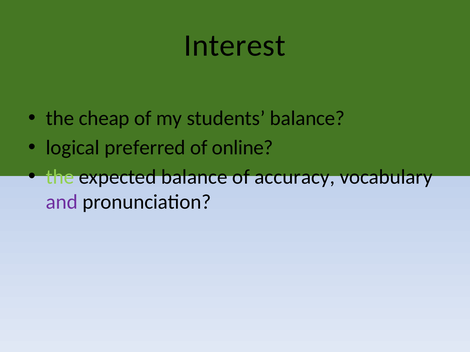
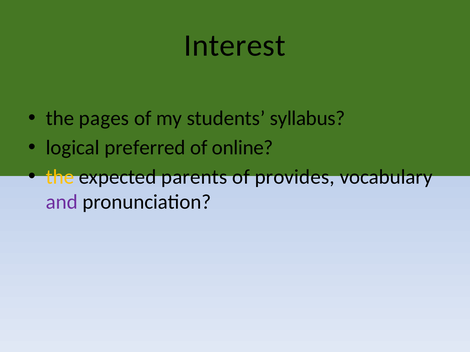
cheap: cheap -> pages
students balance: balance -> syllabus
the at (60, 177) colour: light green -> yellow
expected balance: balance -> parents
accuracy: accuracy -> provides
